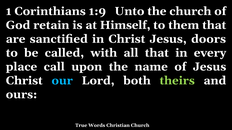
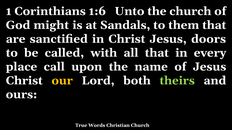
1:9: 1:9 -> 1:6
retain: retain -> might
Himself: Himself -> Sandals
our colour: light blue -> yellow
